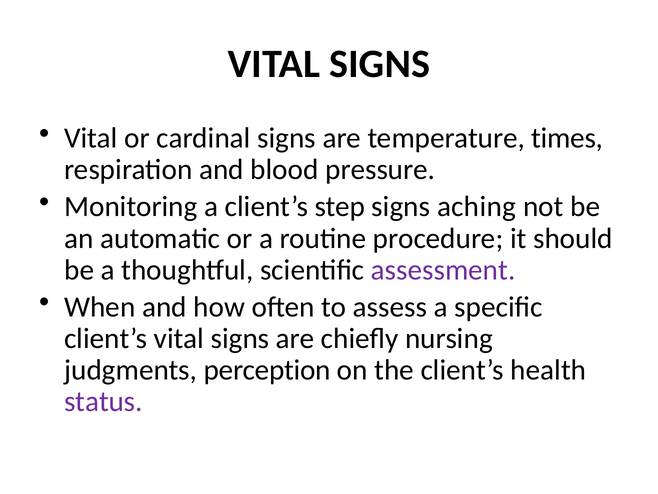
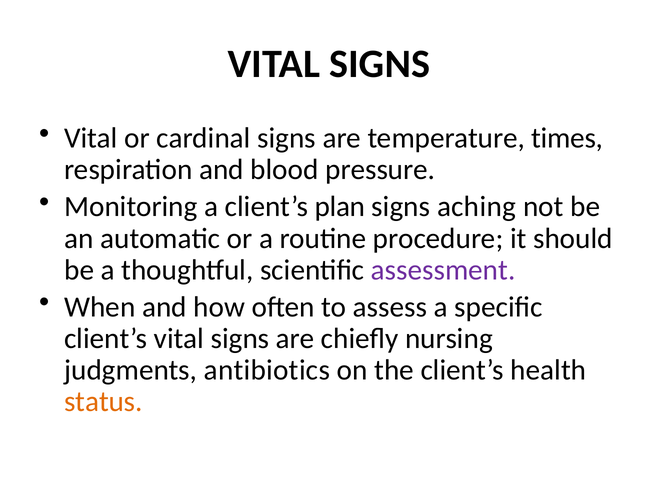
step: step -> plan
perception: perception -> antibiotics
status colour: purple -> orange
